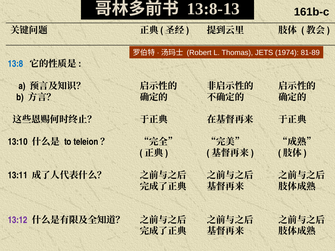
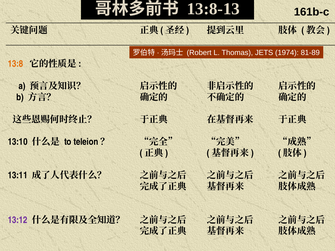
13:8 colour: blue -> orange
